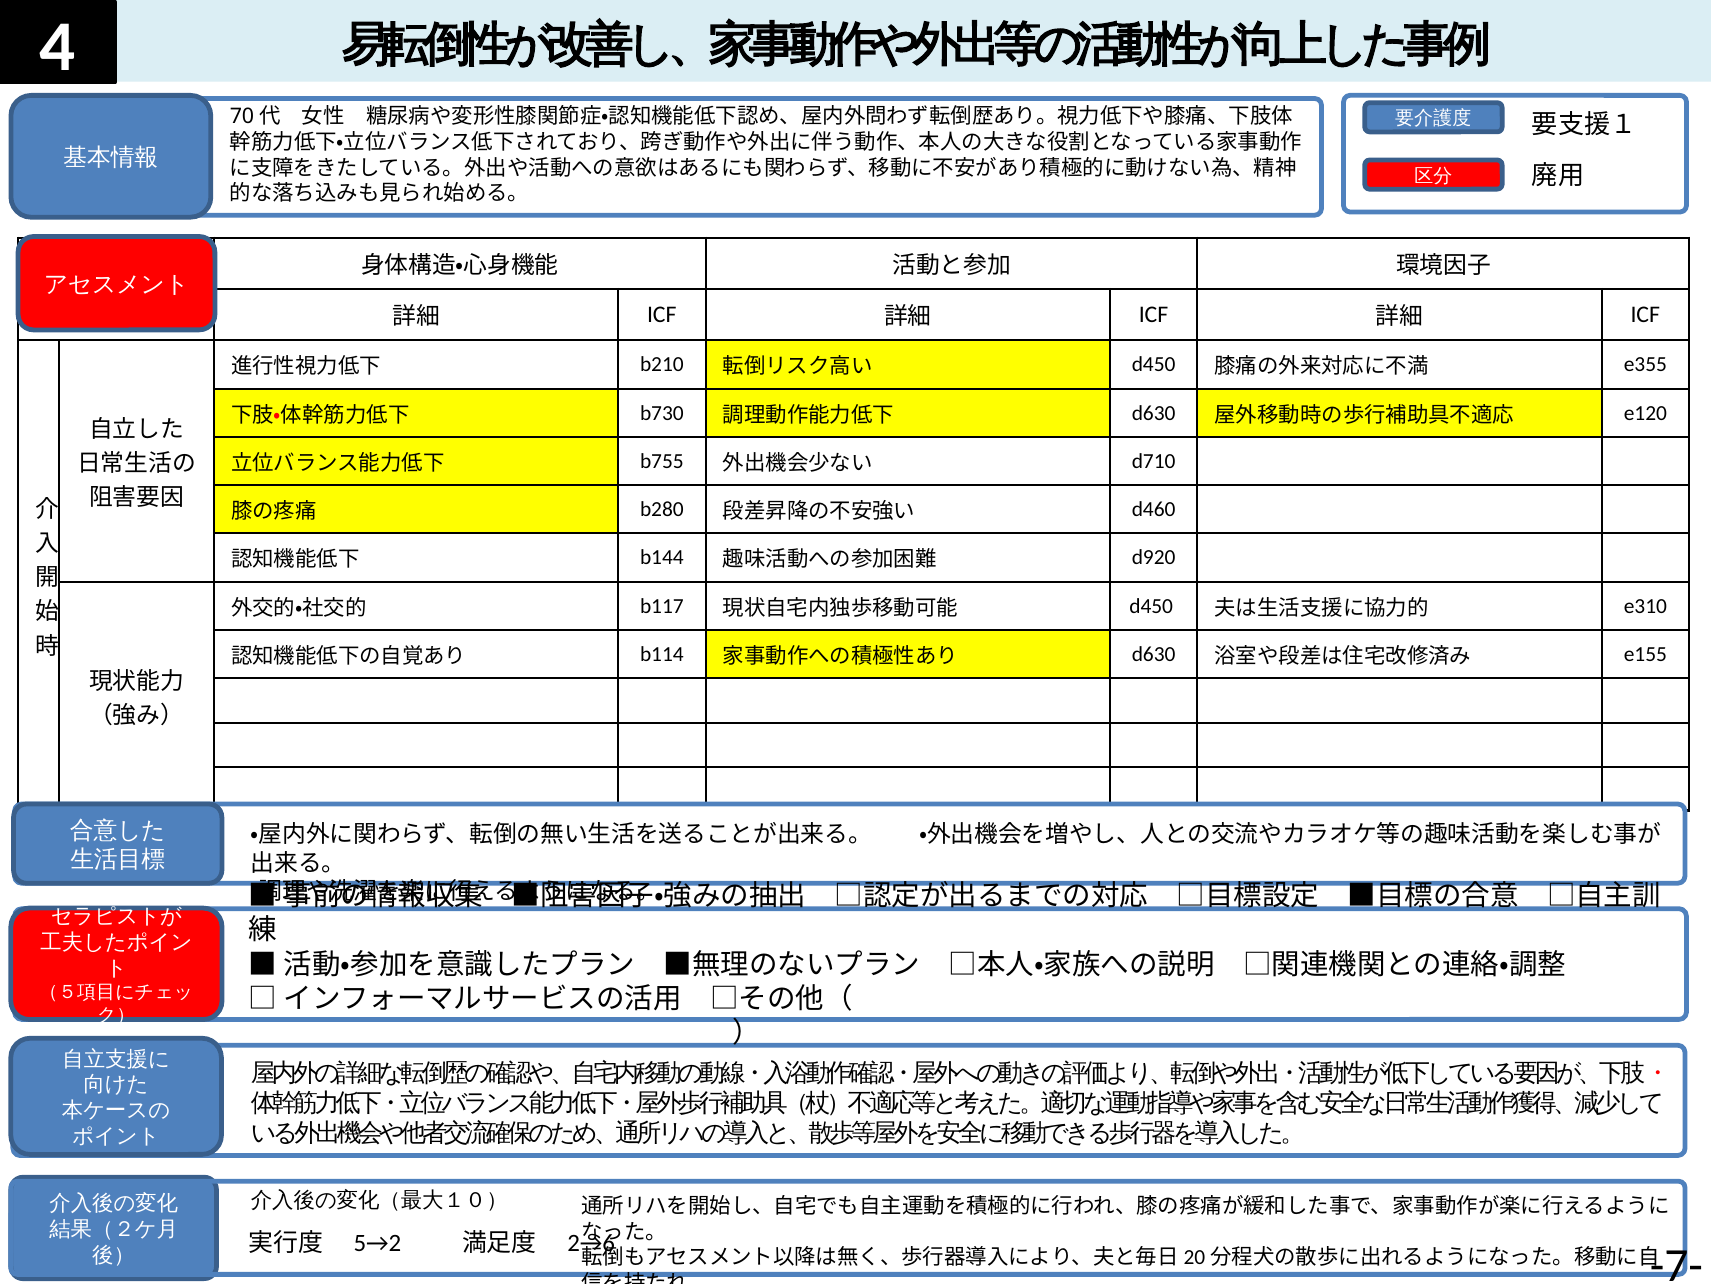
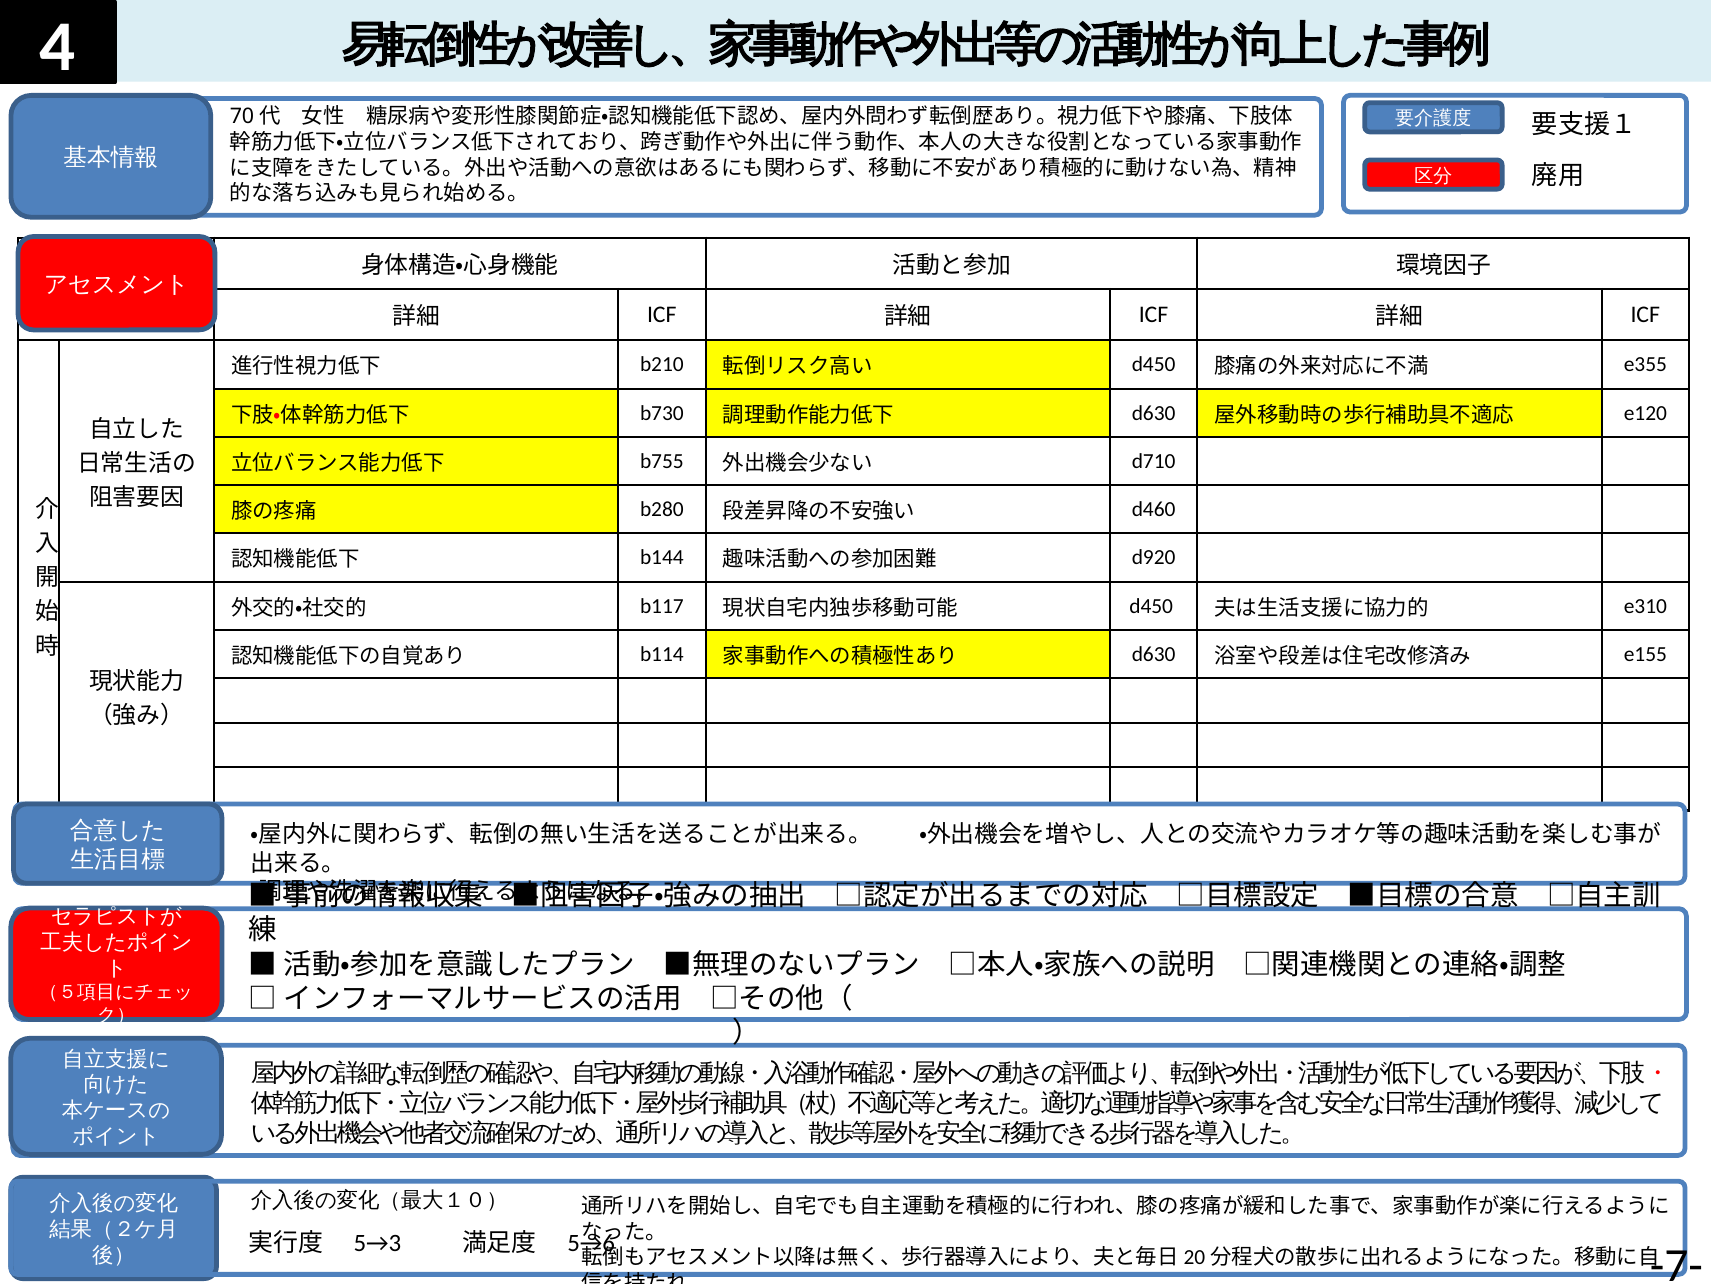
5→2: 5→2 -> 5→3
2→6: 2→6 -> 5→6
